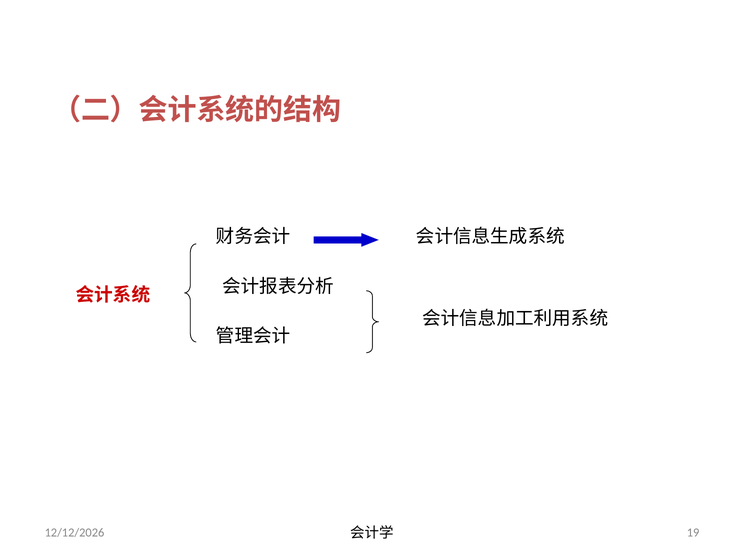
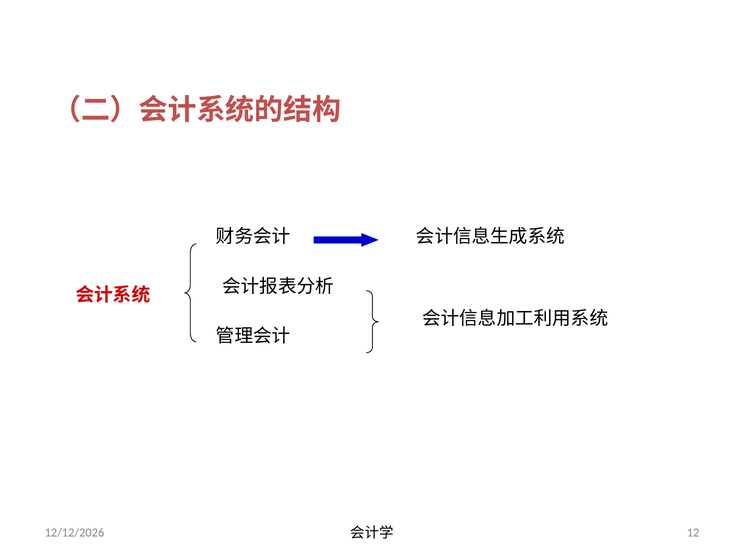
19: 19 -> 12
